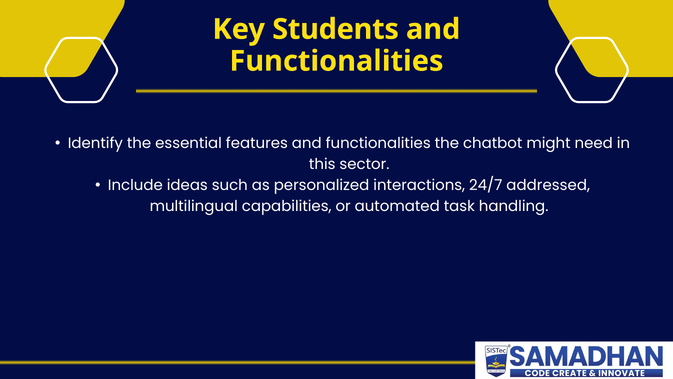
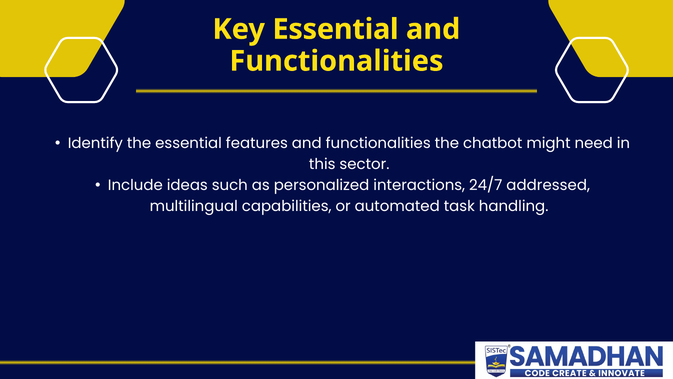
Key Students: Students -> Essential
